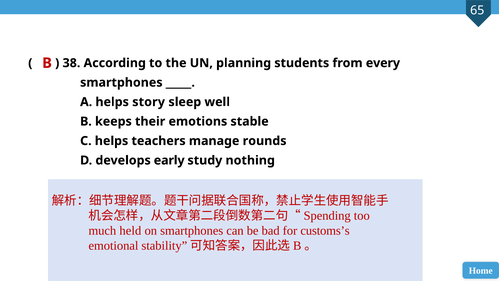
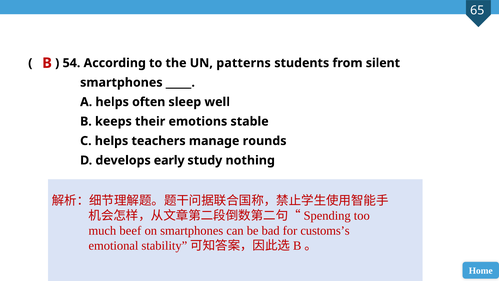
38: 38 -> 54
planning: planning -> patterns
every: every -> silent
story: story -> often
held: held -> beef
